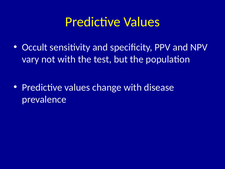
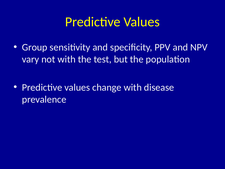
Occult: Occult -> Group
